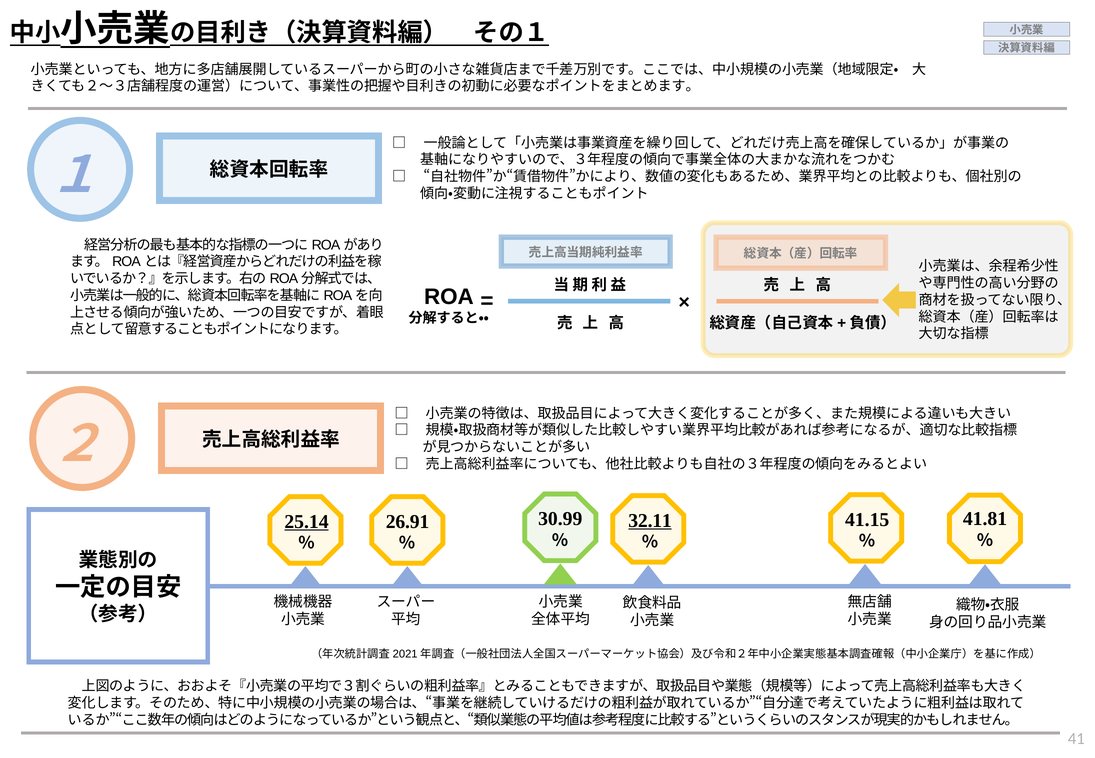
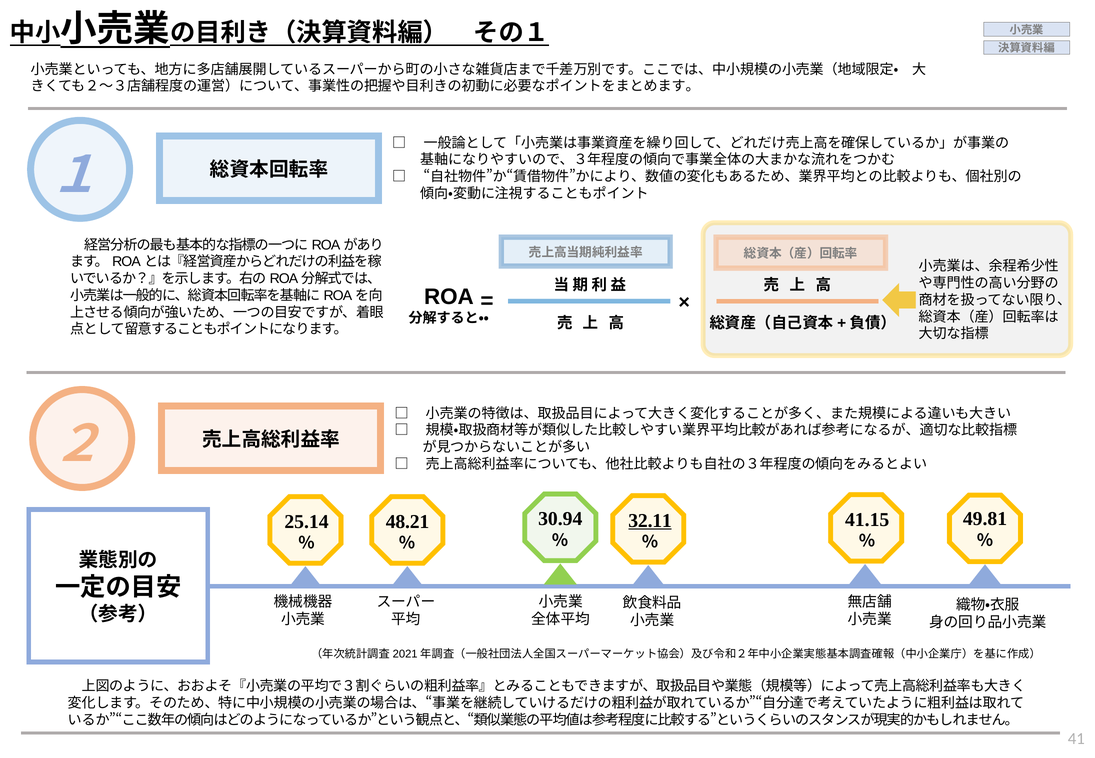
30.99: 30.99 -> 30.94
41.81: 41.81 -> 49.81
25.14 underline: present -> none
26.91: 26.91 -> 48.21
